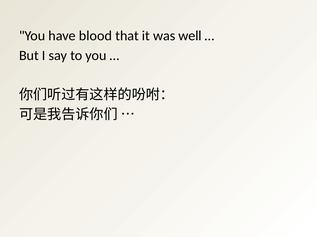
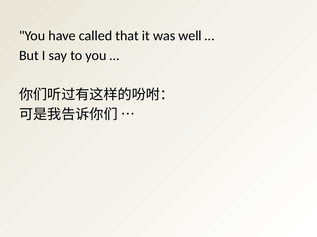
blood: blood -> called
